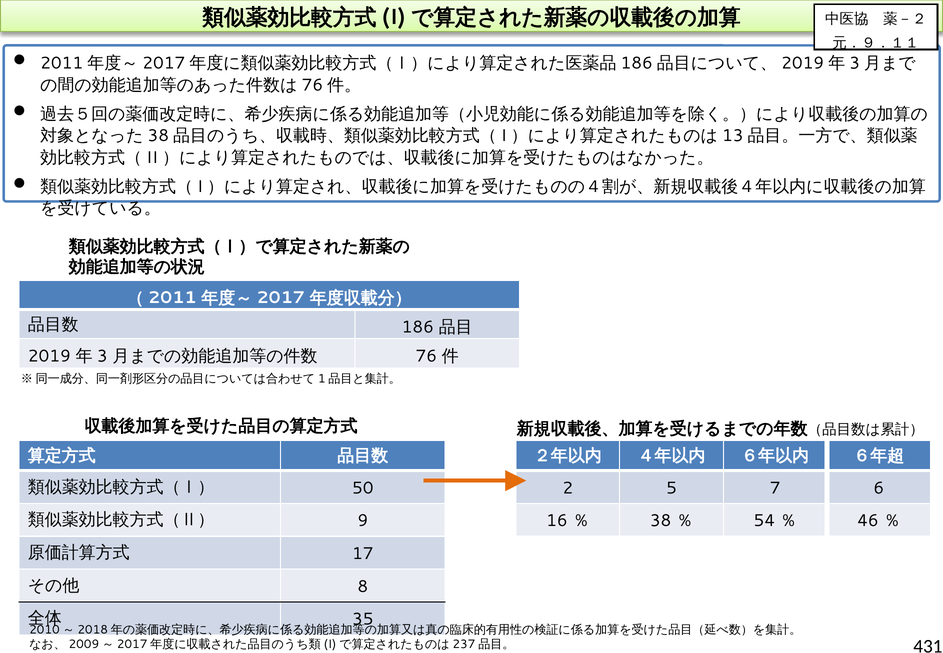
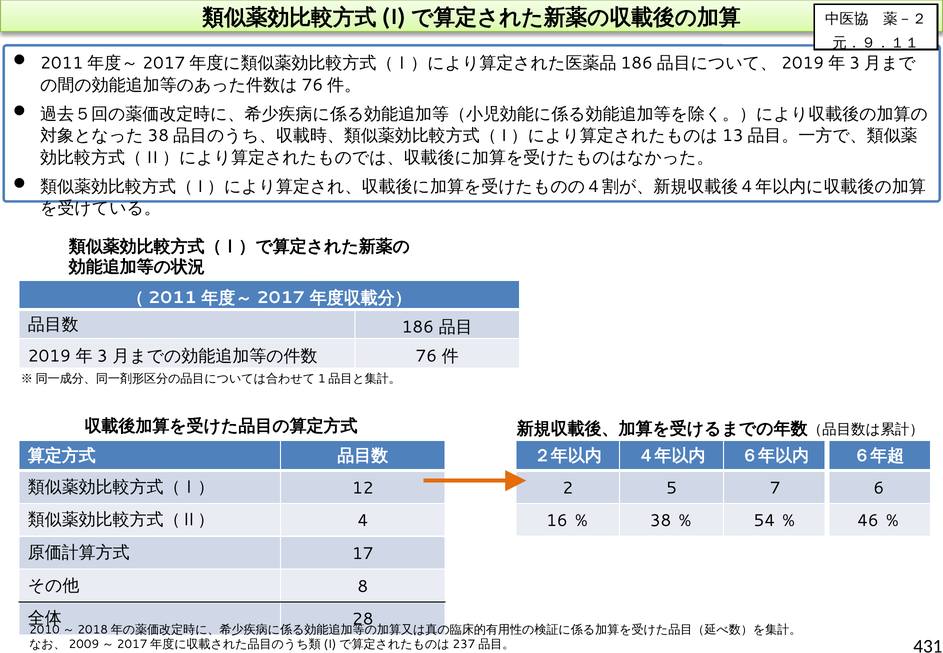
50: 50 -> 12
9: 9 -> 4
35: 35 -> 28
